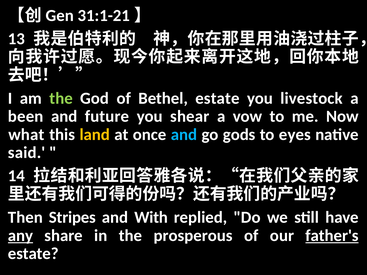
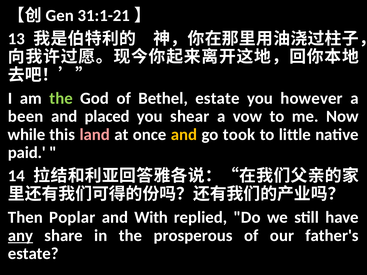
livestock: livestock -> however
future: future -> placed
what: what -> while
land colour: yellow -> pink
and at (184, 135) colour: light blue -> yellow
gods: gods -> took
eyes: eyes -> little
said: said -> paid
Stripes: Stripes -> Poplar
father's underline: present -> none
